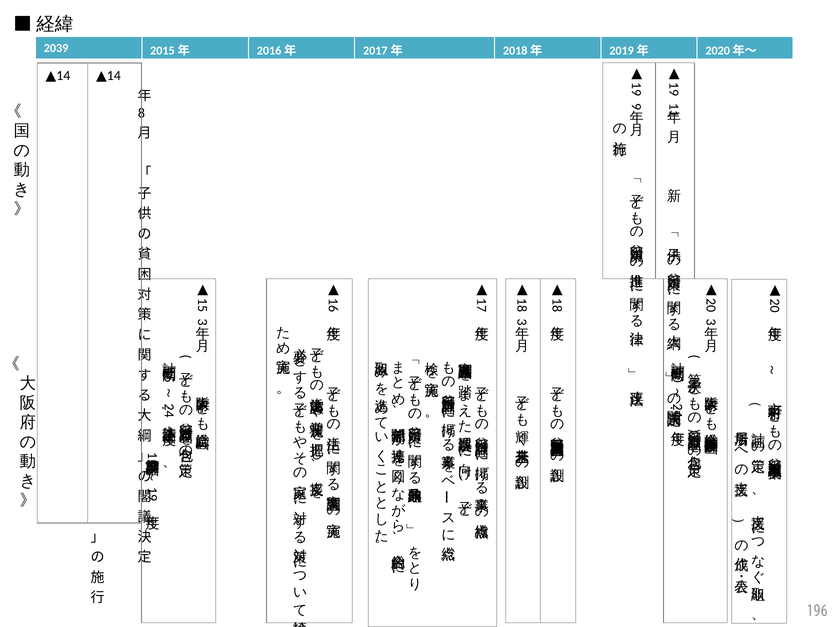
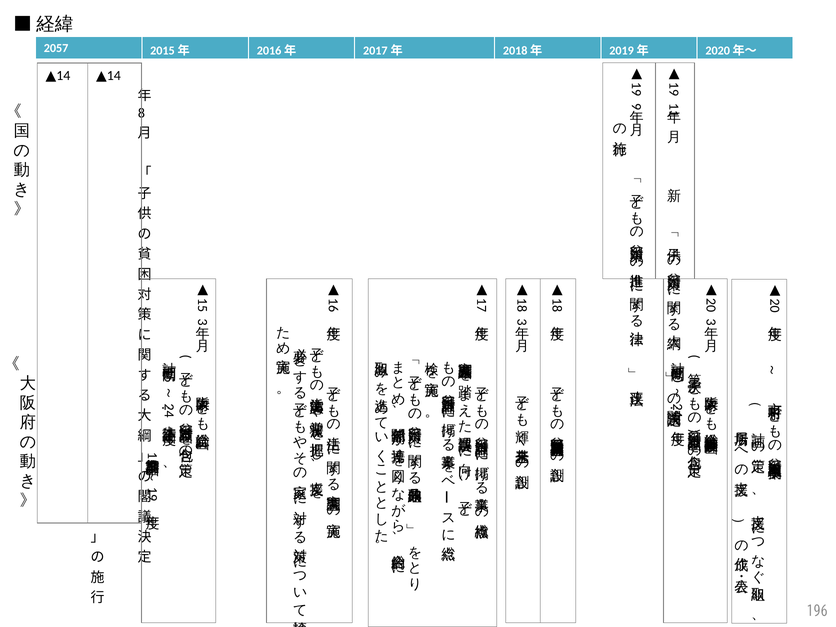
2039: 2039 -> 2057
